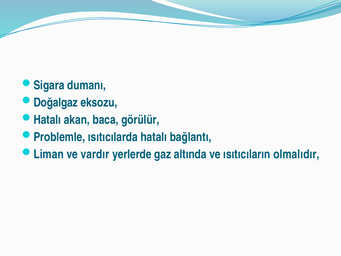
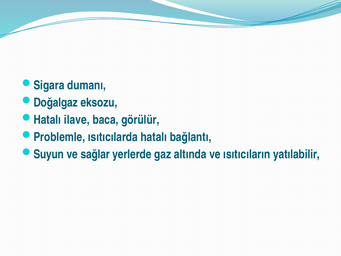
akan: akan -> ilave
Liman: Liman -> Suyun
vardır: vardır -> sağlar
olmalıdır: olmalıdır -> yatılabilir
